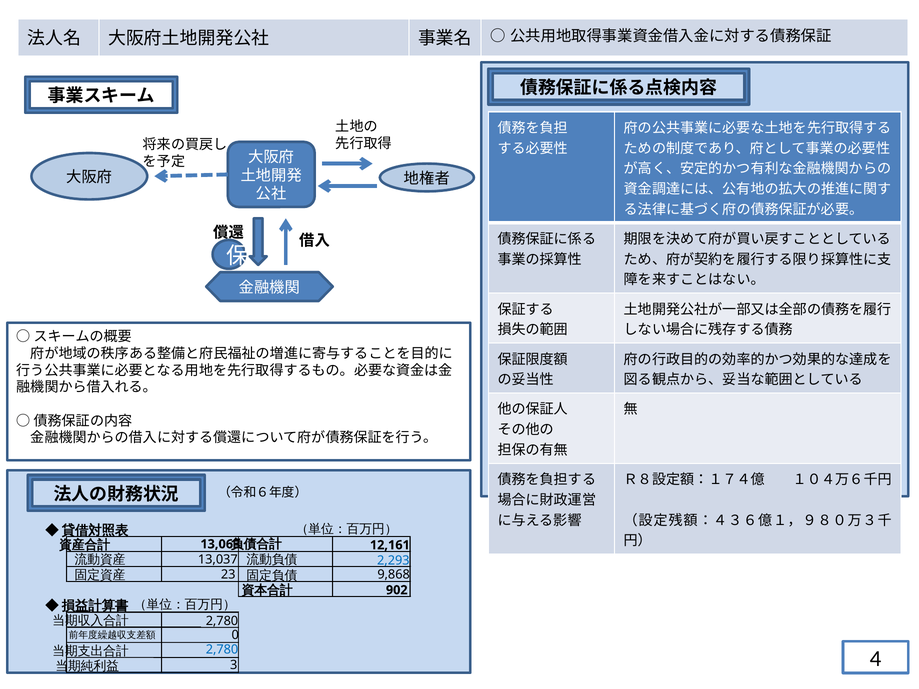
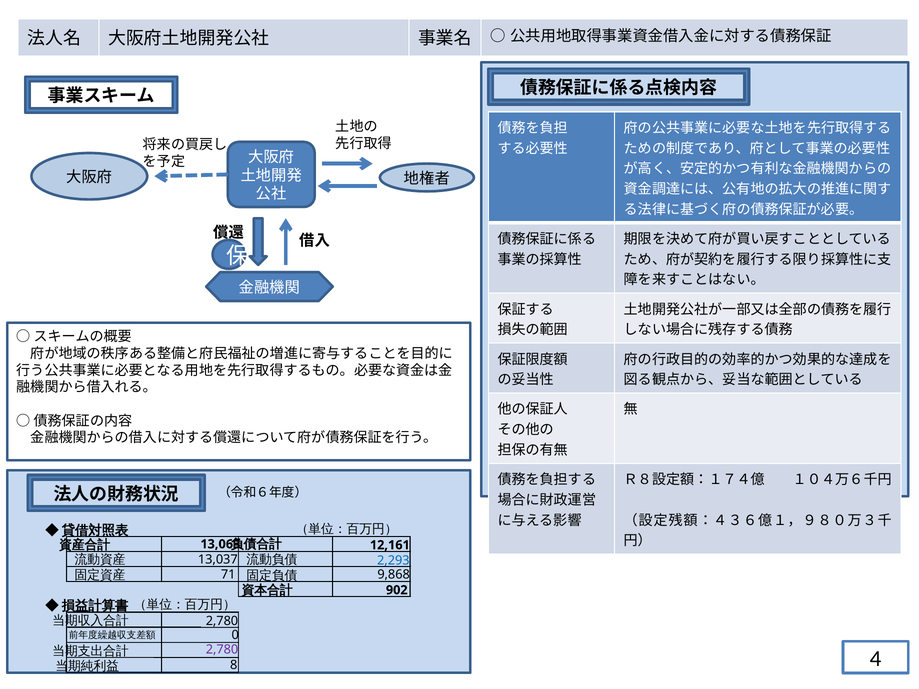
23: 23 -> 71
2,780 at (222, 650) colour: blue -> purple
3: 3 -> 8
